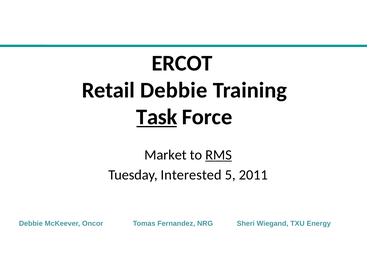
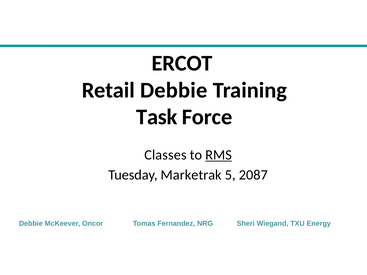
Task underline: present -> none
Market: Market -> Classes
Interested: Interested -> Marketrak
2011: 2011 -> 2087
